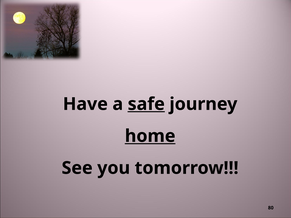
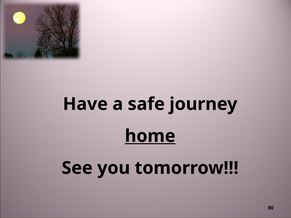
safe underline: present -> none
